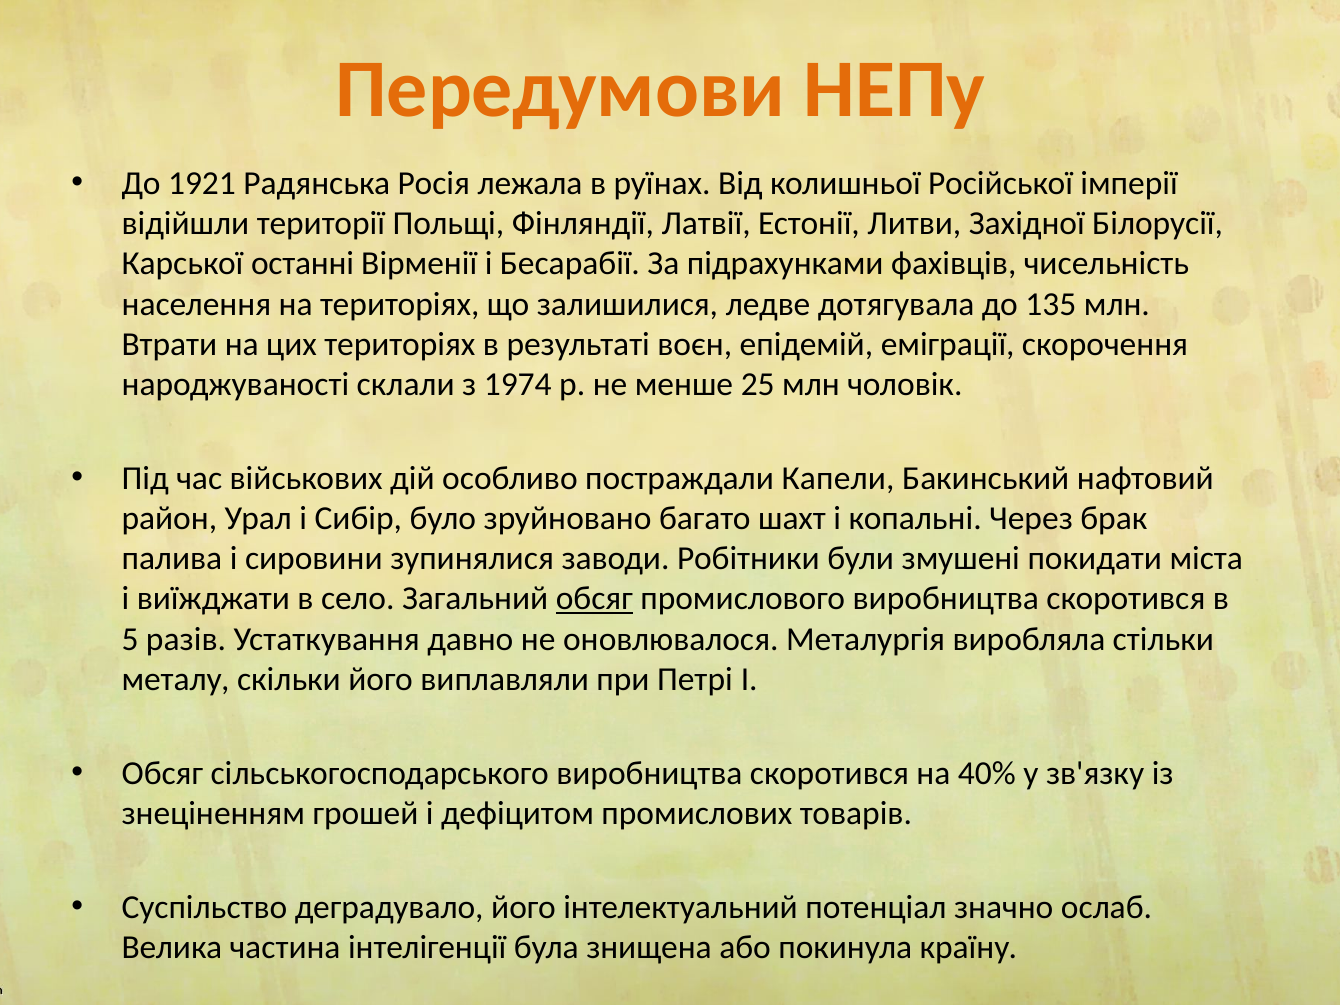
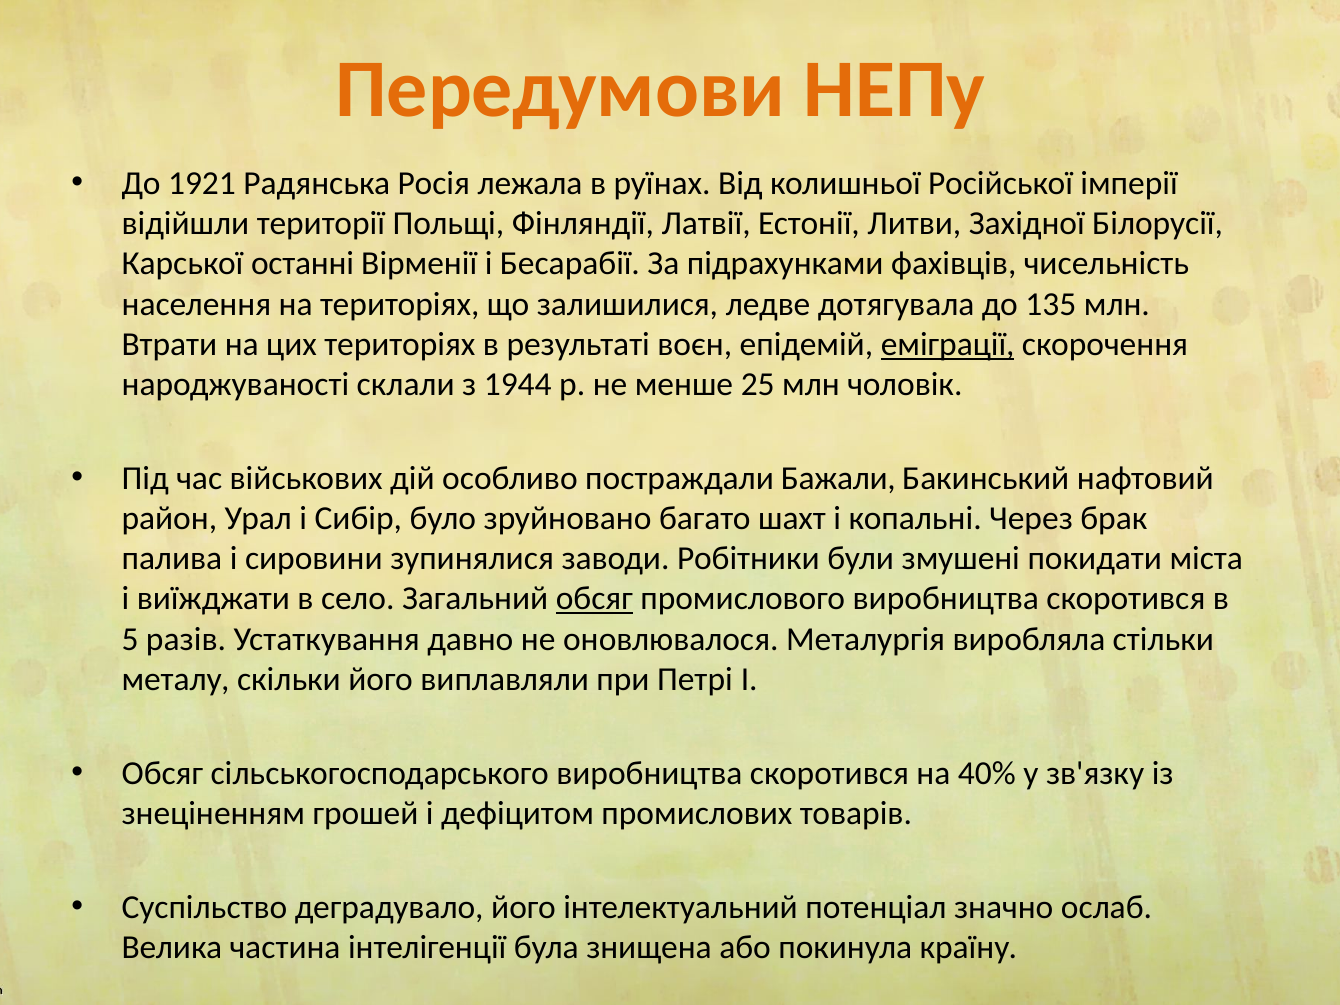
еміграції underline: none -> present
1974: 1974 -> 1944
Капели: Капели -> Бажали
